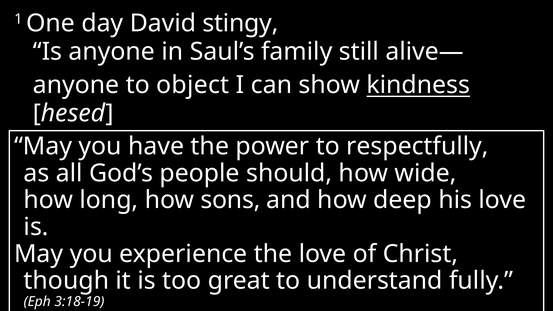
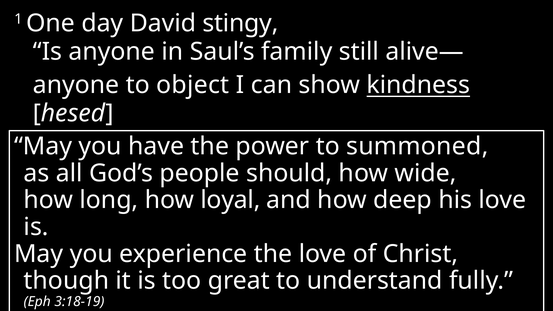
respectfully: respectfully -> summoned
sons: sons -> loyal
